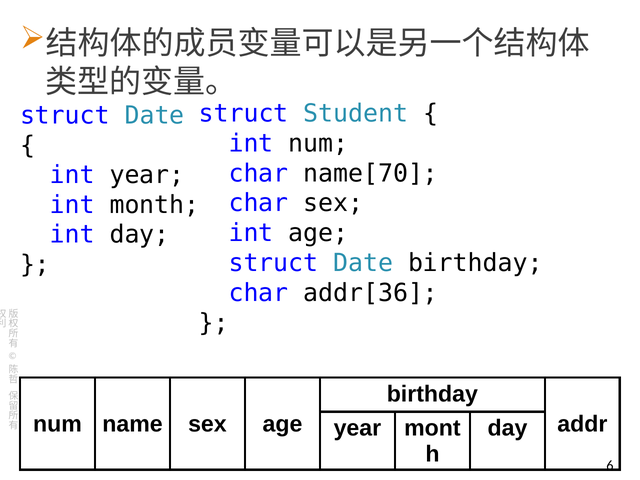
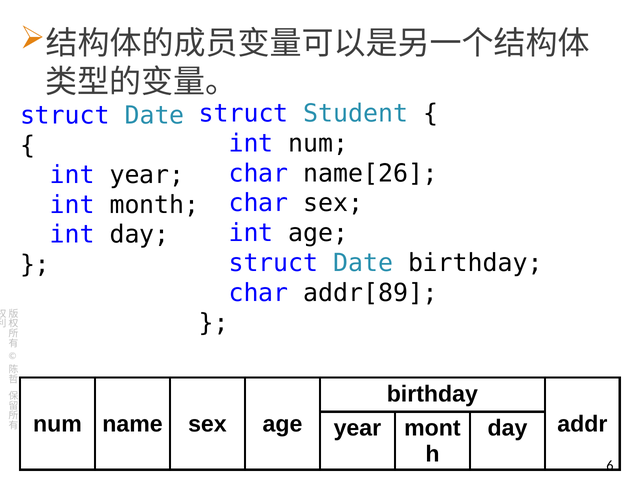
name[70: name[70 -> name[26
addr[36: addr[36 -> addr[89
